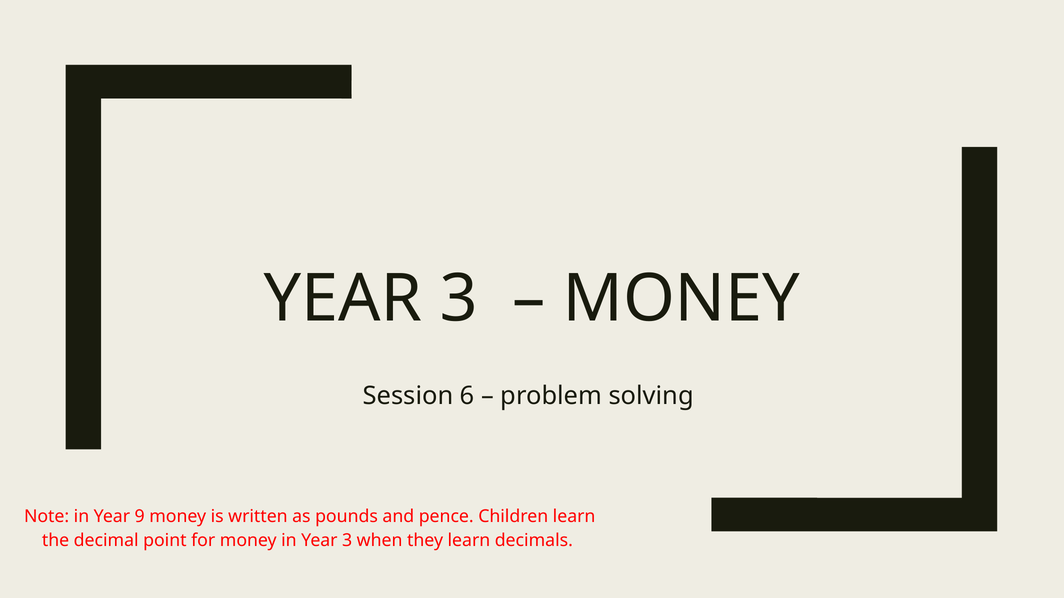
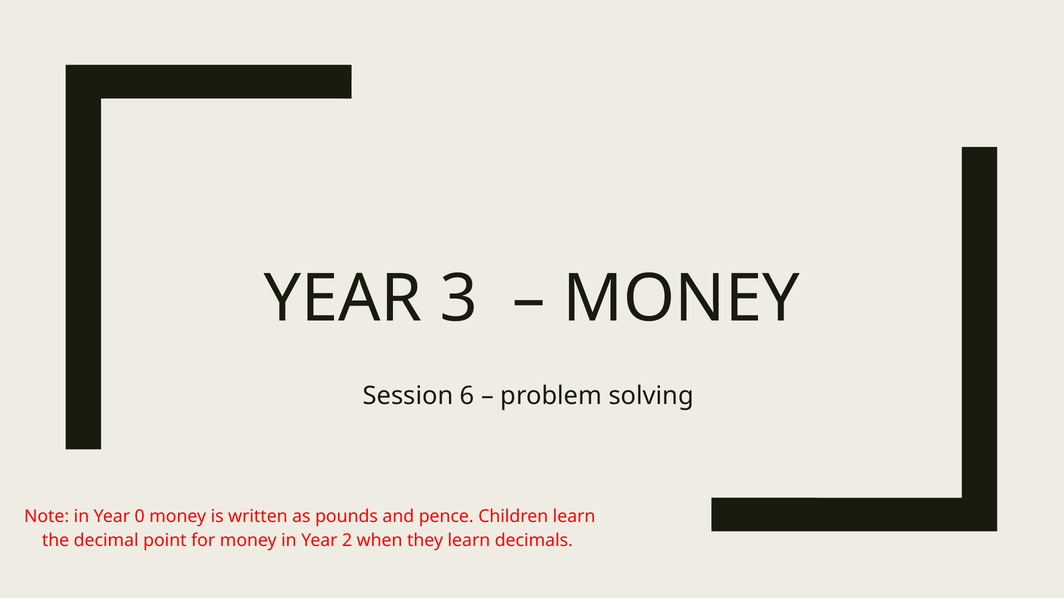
9: 9 -> 0
in Year 3: 3 -> 2
